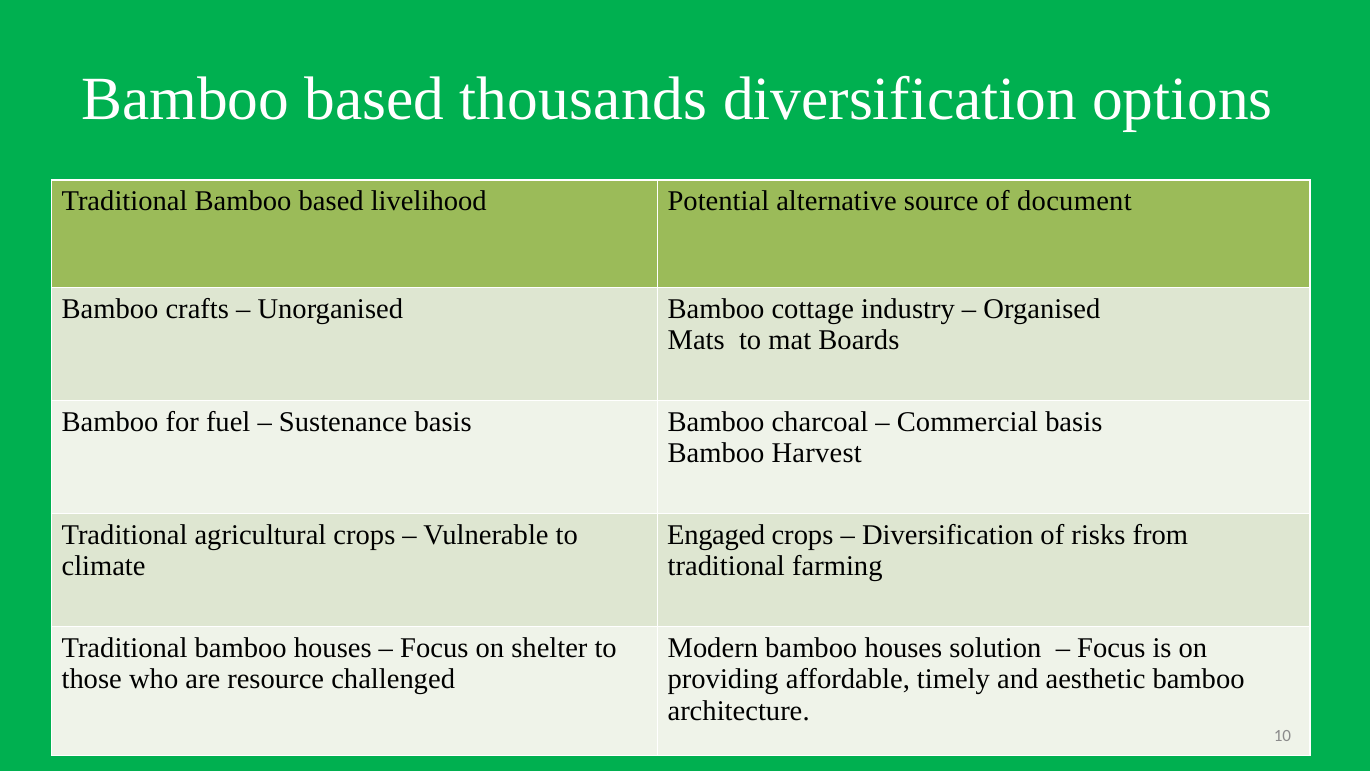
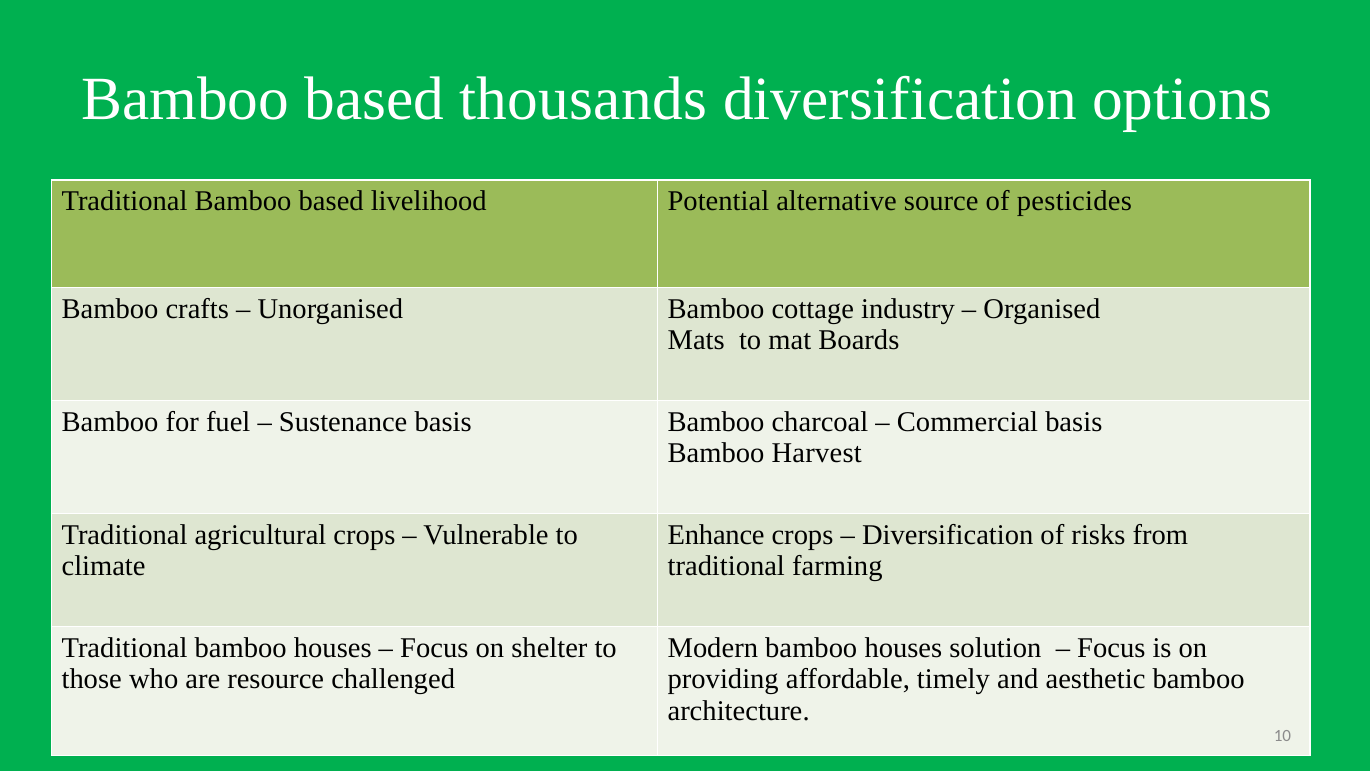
document: document -> pesticides
Engaged: Engaged -> Enhance
